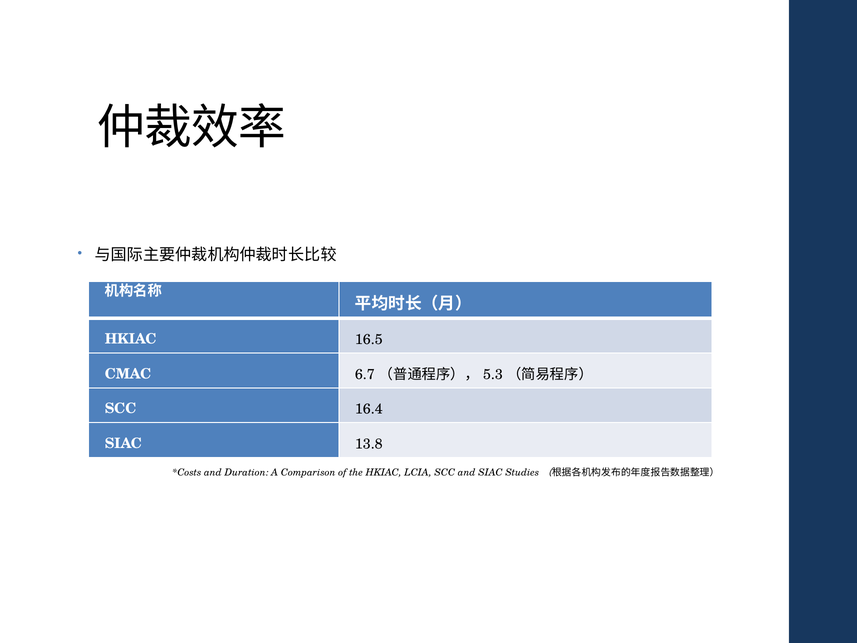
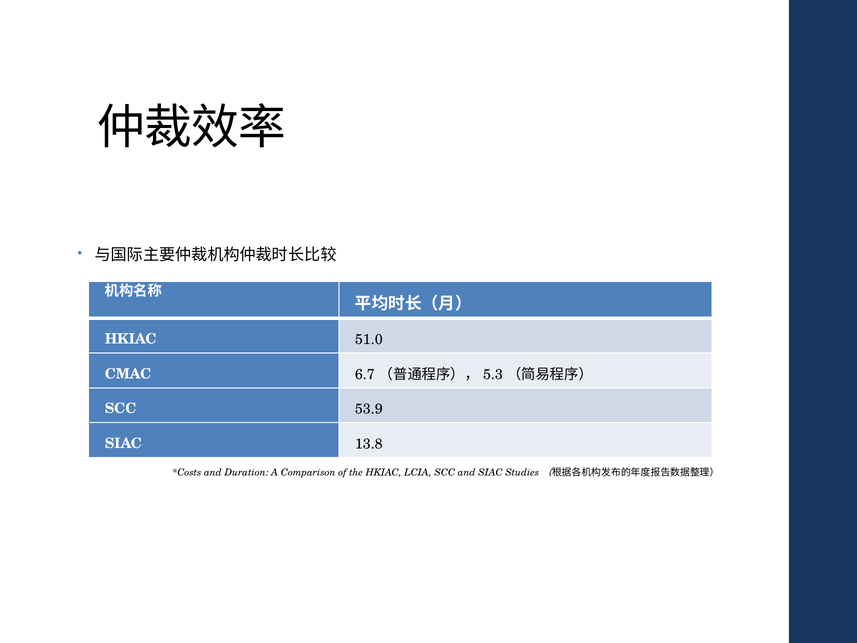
16.5: 16.5 -> 51.0
16.4: 16.4 -> 53.9
